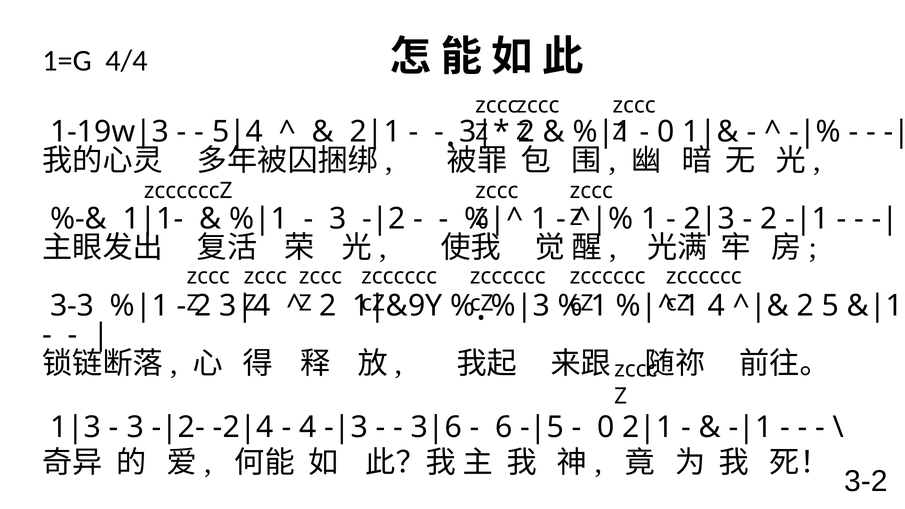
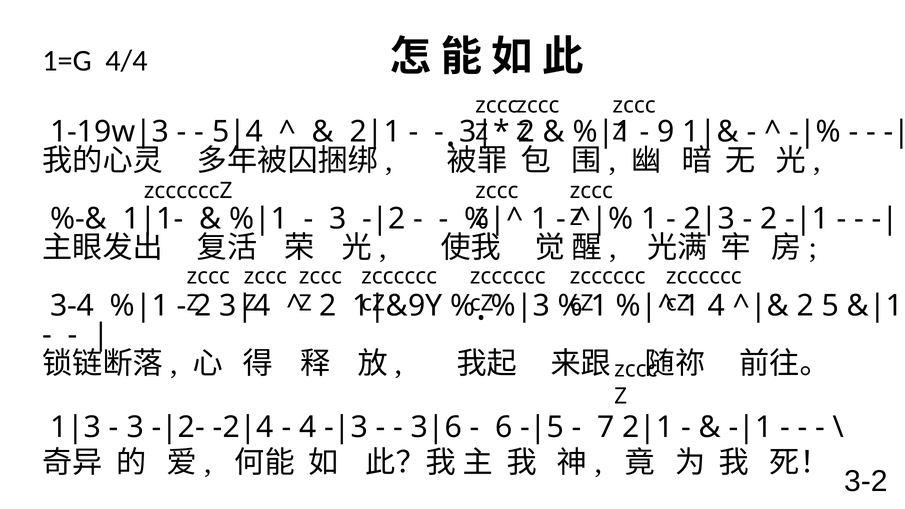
0 at (666, 132): 0 -> 9
3-3: 3-3 -> 3-4
0 at (606, 428): 0 -> 7
